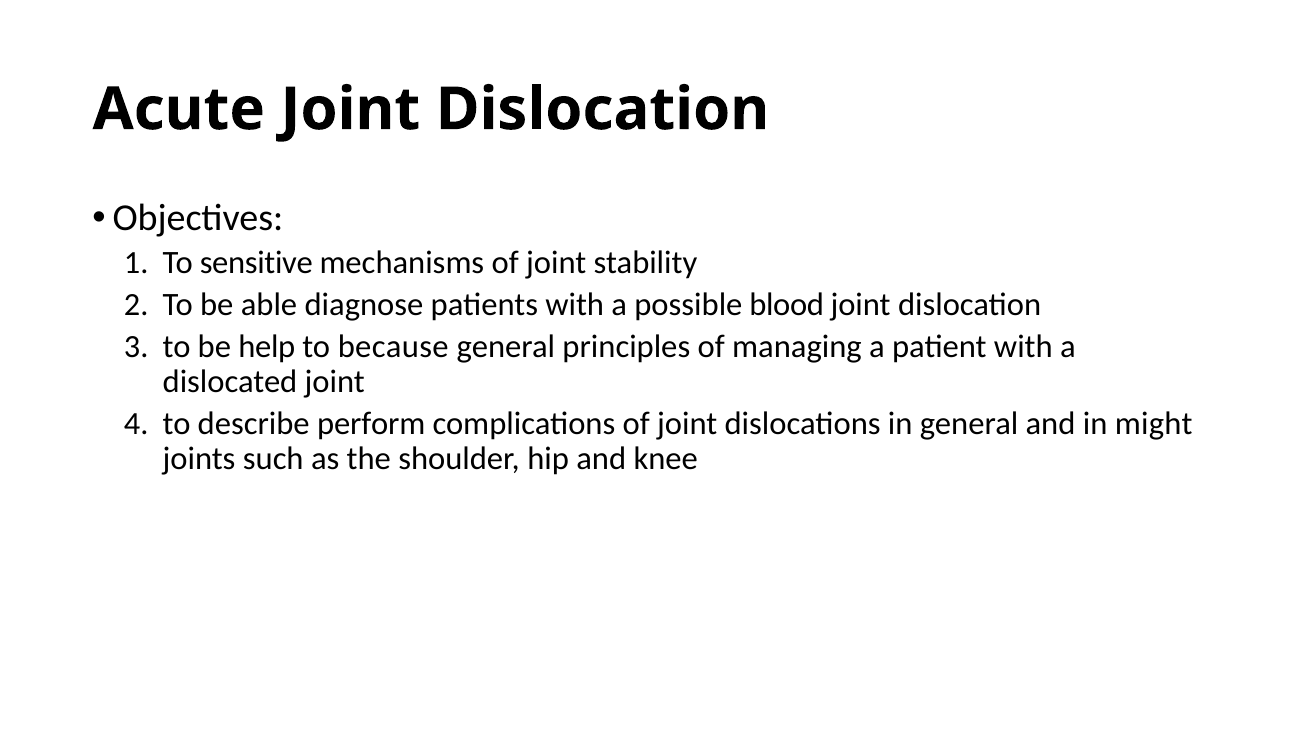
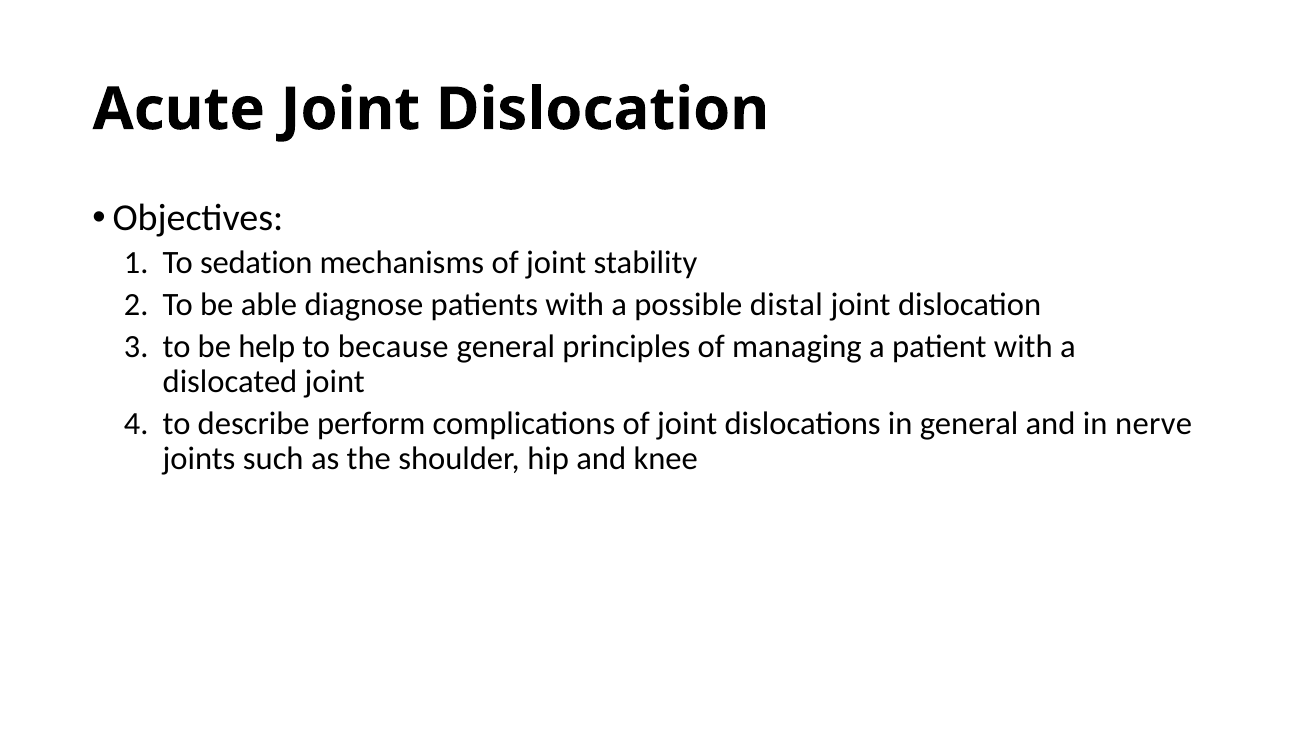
sensitive: sensitive -> sedation
blood: blood -> distal
might: might -> nerve
